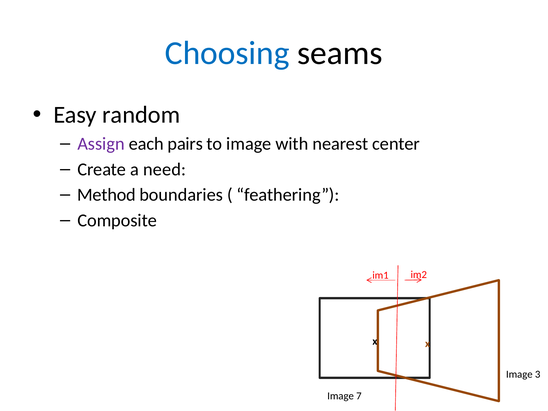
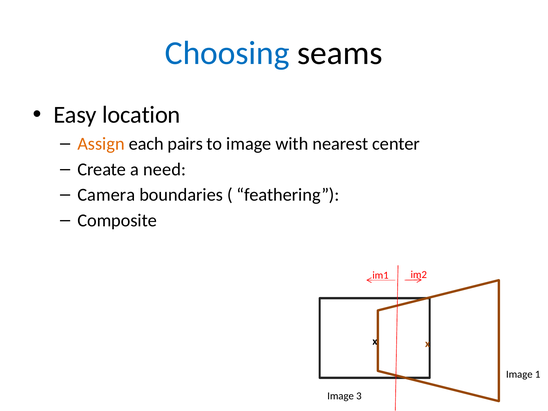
random: random -> location
Assign colour: purple -> orange
Method: Method -> Camera
3: 3 -> 1
7: 7 -> 3
